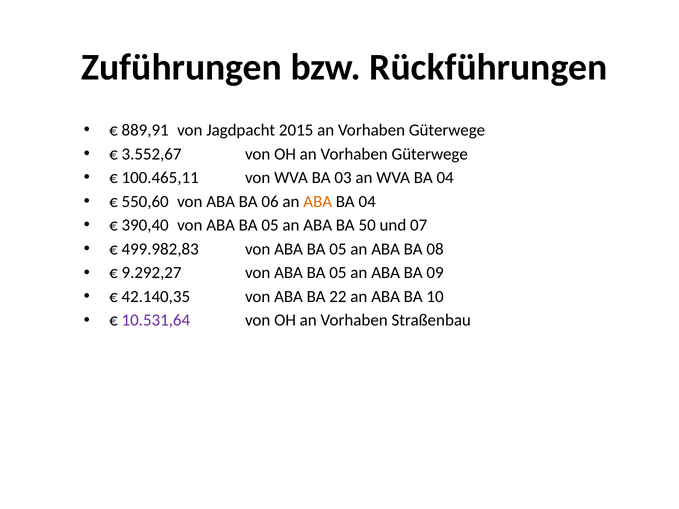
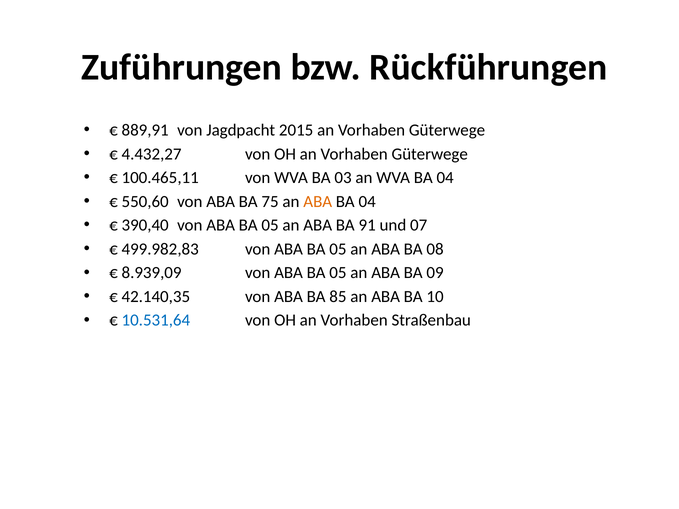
3.552,67: 3.552,67 -> 4.432,27
06: 06 -> 75
50: 50 -> 91
9.292,27: 9.292,27 -> 8.939,09
22: 22 -> 85
10.531,64 colour: purple -> blue
